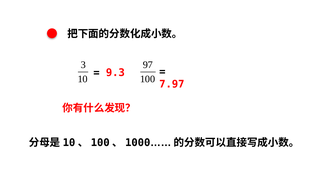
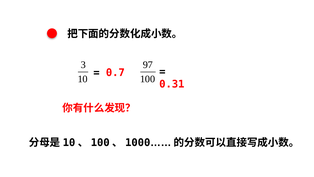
9.3: 9.3 -> 0.7
7.97: 7.97 -> 0.31
